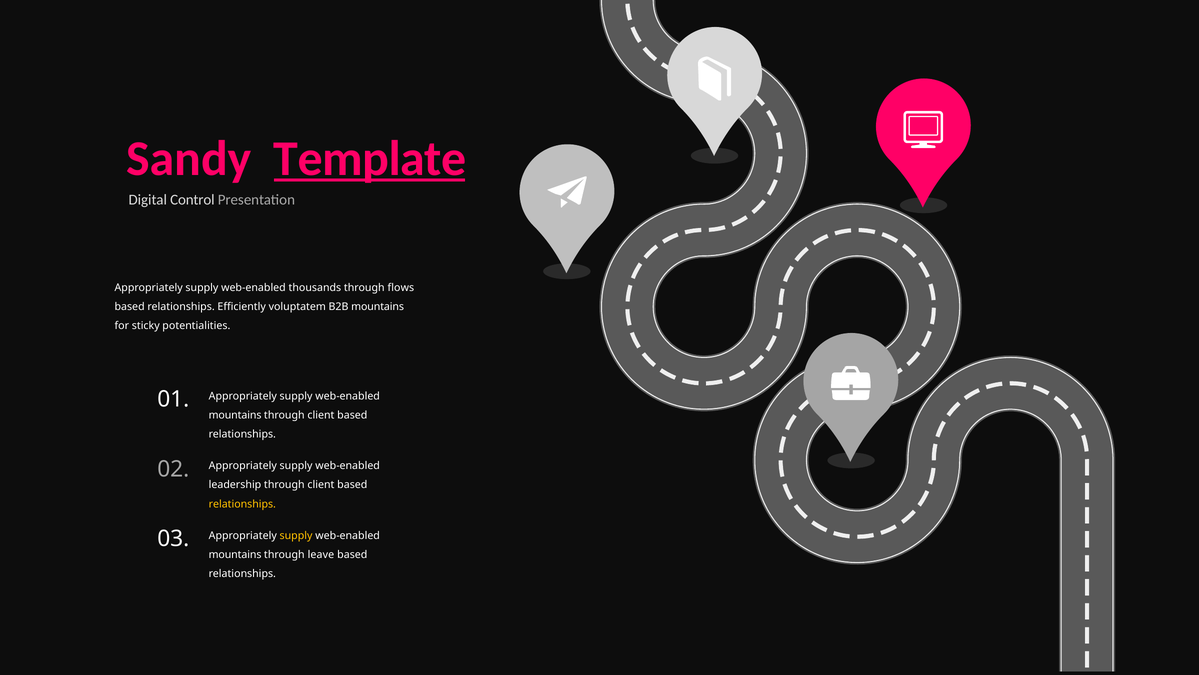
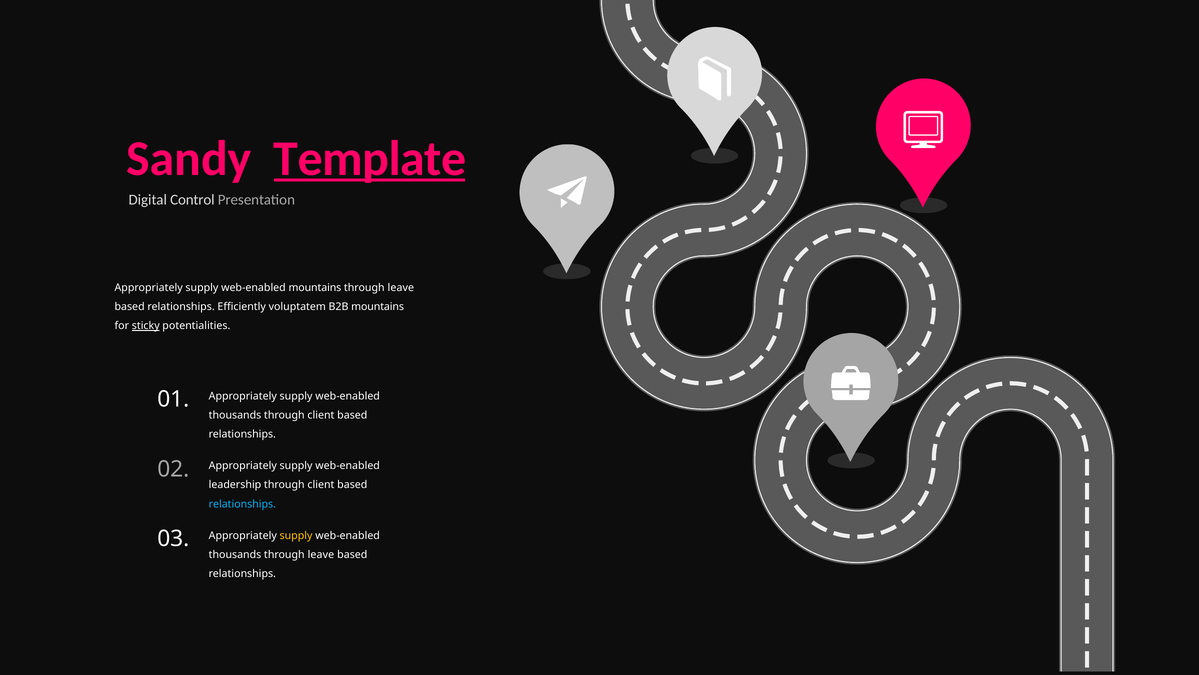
web-enabled thousands: thousands -> mountains
flows at (401, 287): flows -> leave
sticky underline: none -> present
mountains at (235, 415): mountains -> thousands
relationships at (242, 504) colour: yellow -> light blue
mountains at (235, 554): mountains -> thousands
